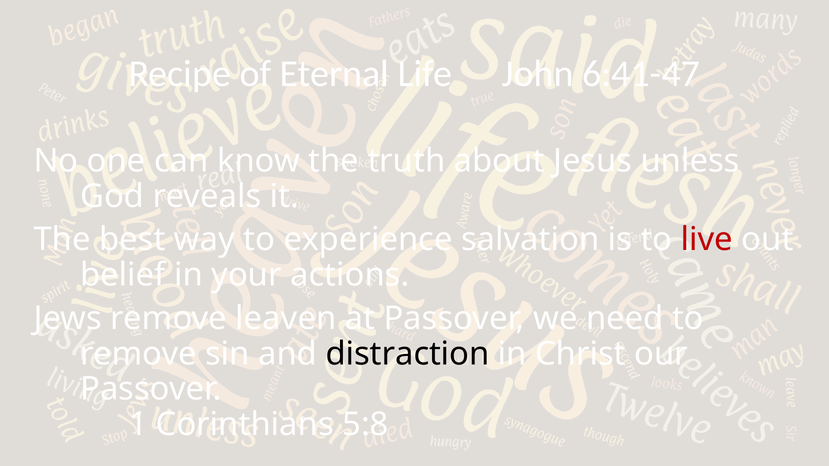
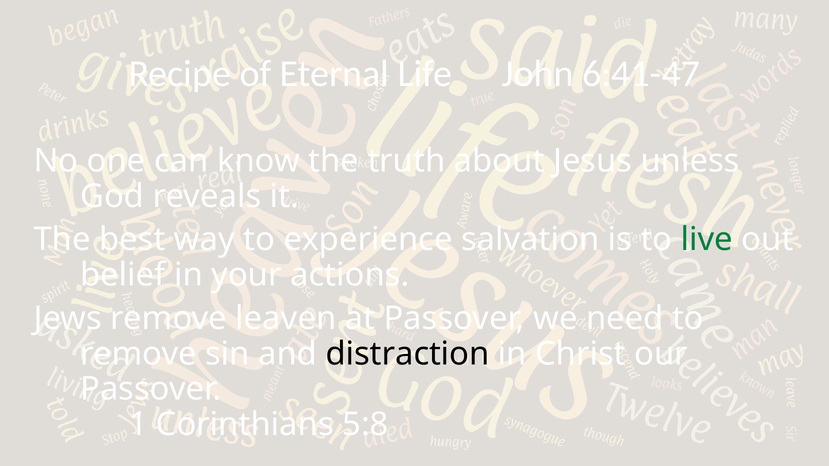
live colour: red -> green
